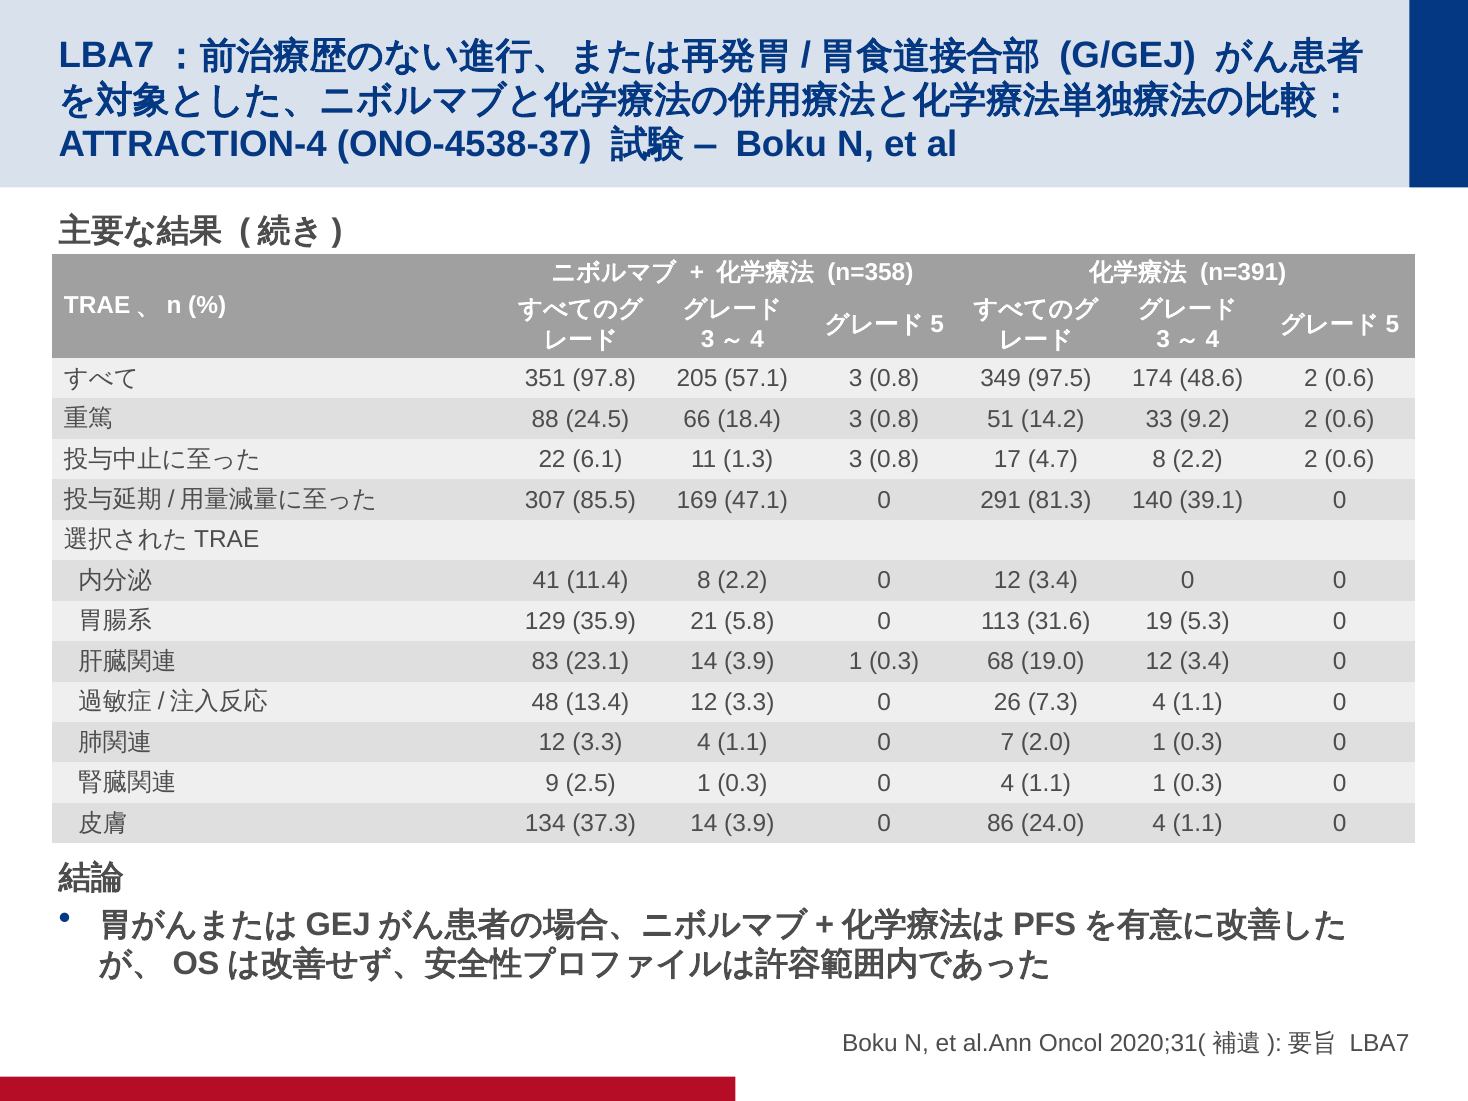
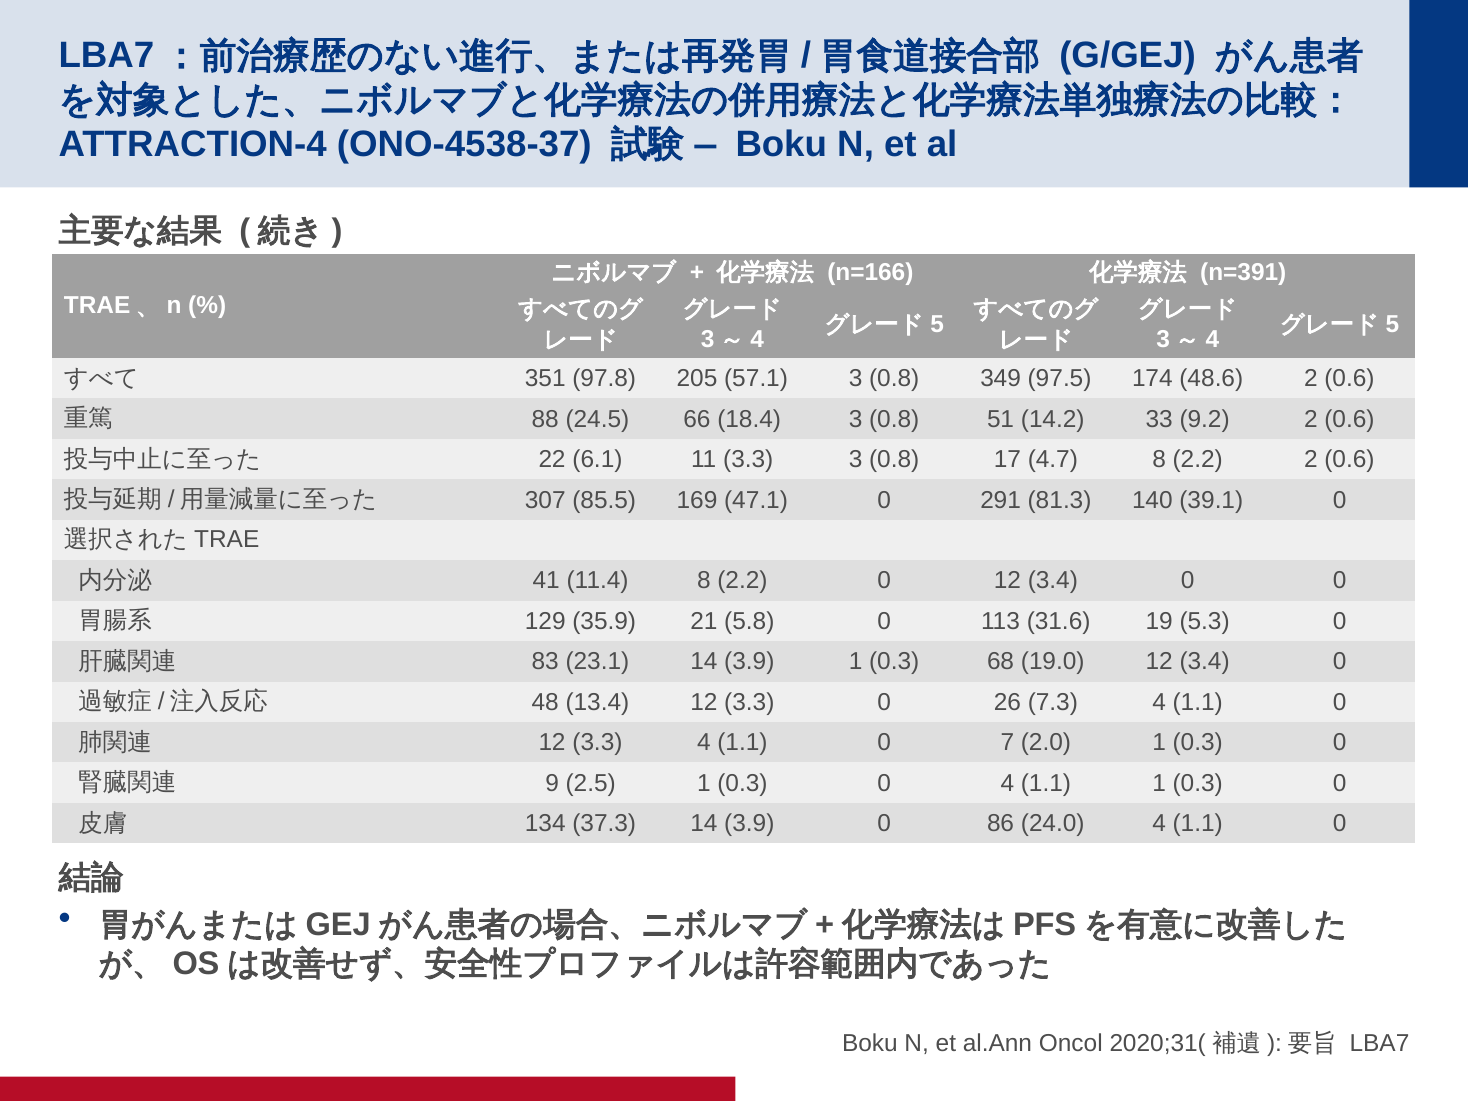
n=358: n=358 -> n=166
11 1.3: 1.3 -> 3.3
